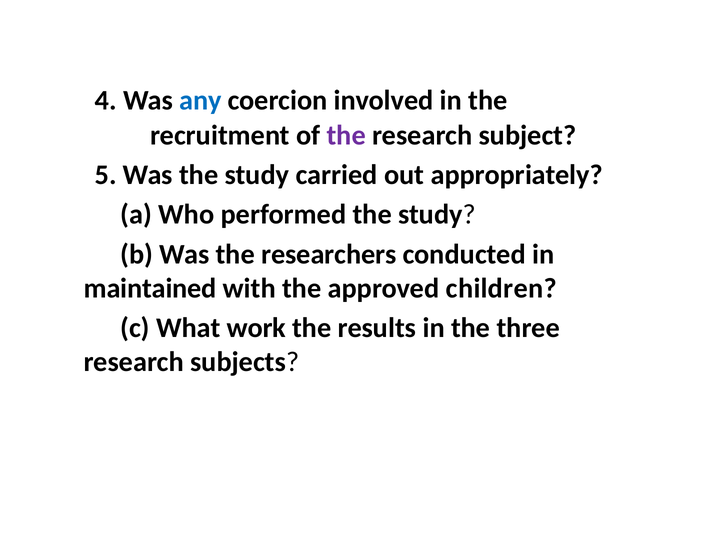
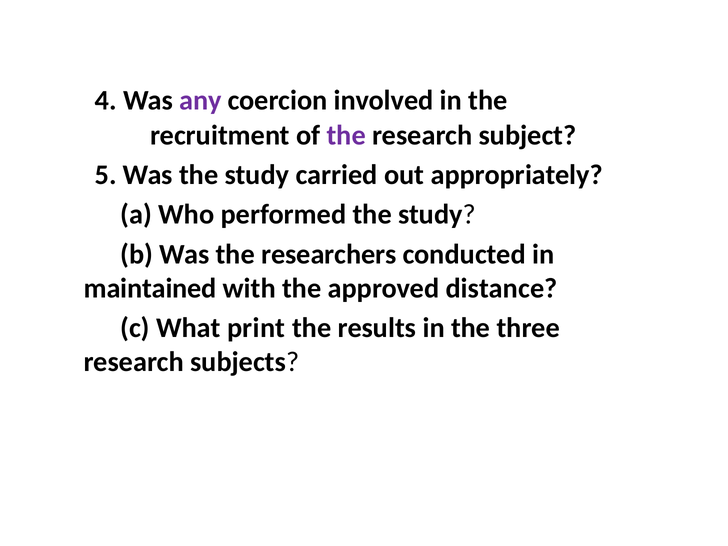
any colour: blue -> purple
children: children -> distance
work: work -> print
